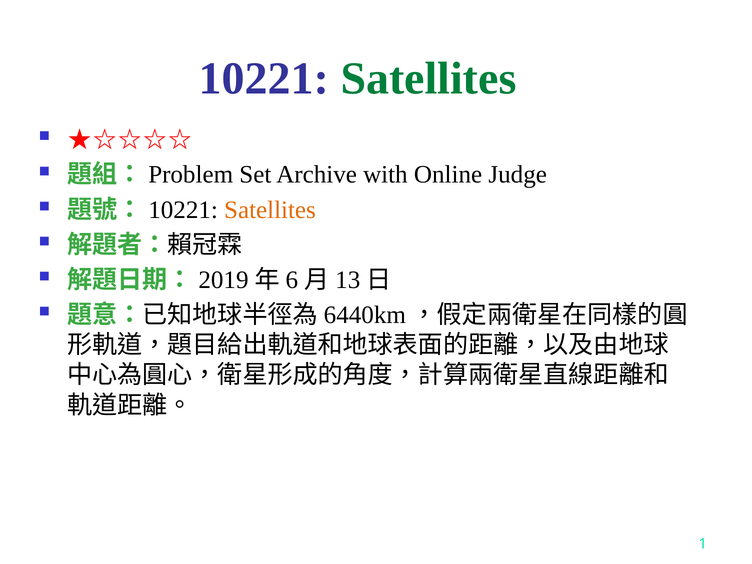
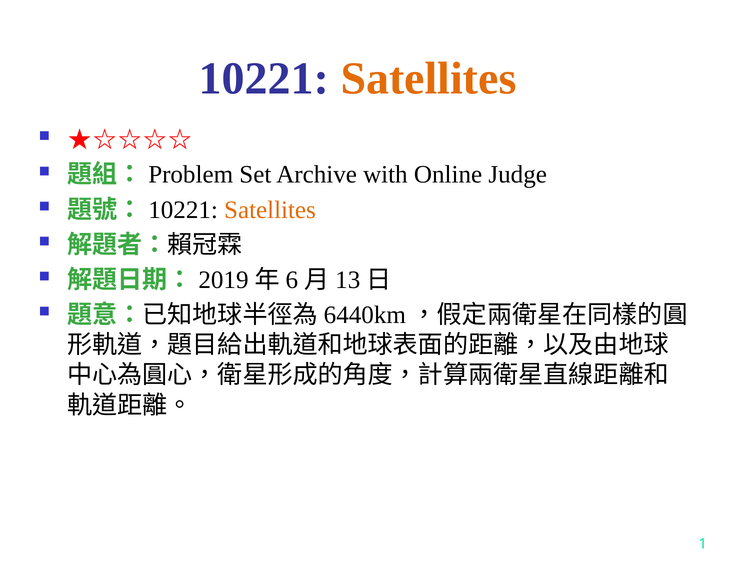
Satellites at (428, 78) colour: green -> orange
